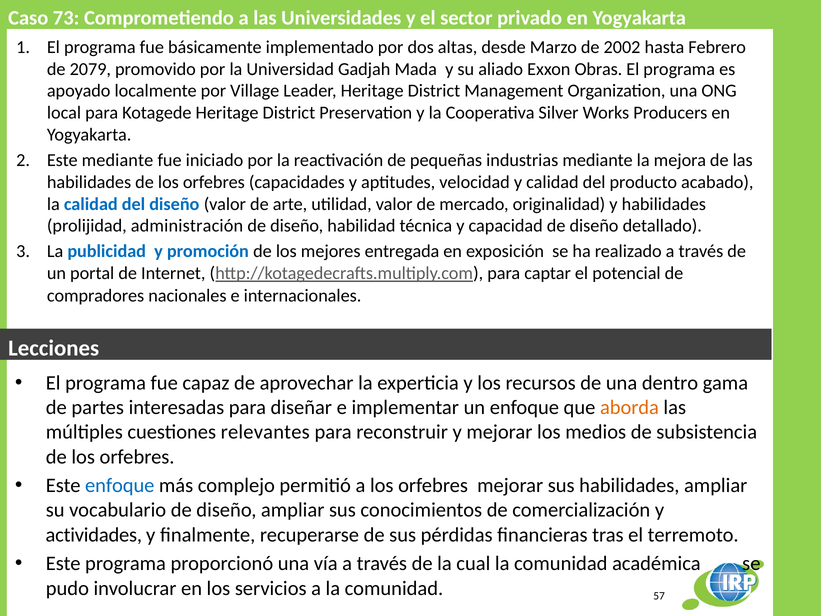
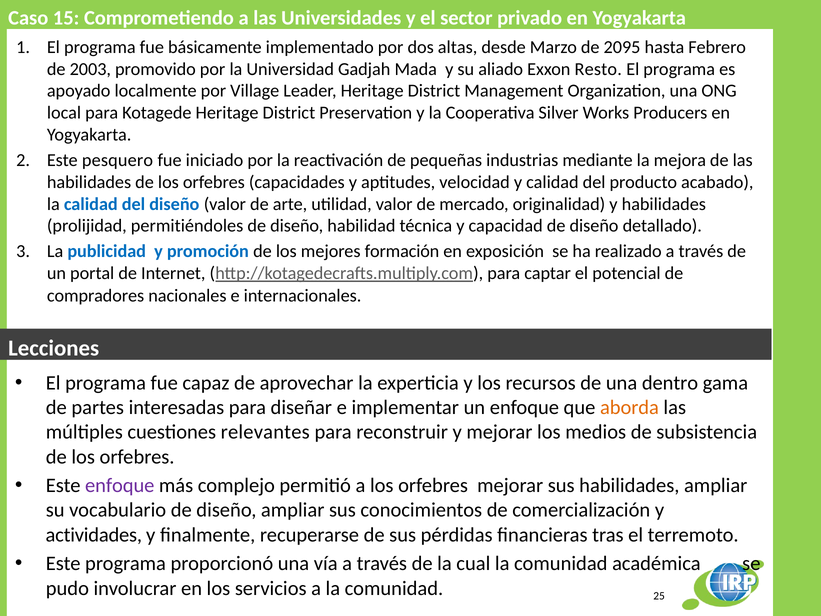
73: 73 -> 15
2002: 2002 -> 2095
2079: 2079 -> 2003
Obras: Obras -> Resto
Este mediante: mediante -> pesquero
administración: administración -> permitiéndoles
entregada: entregada -> formación
enfoque at (120, 485) colour: blue -> purple
57: 57 -> 25
